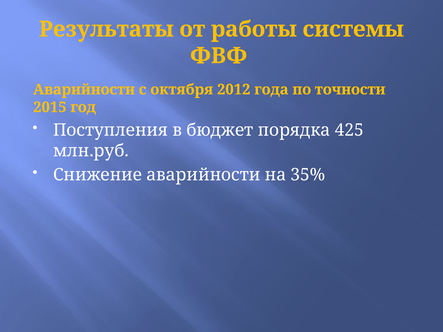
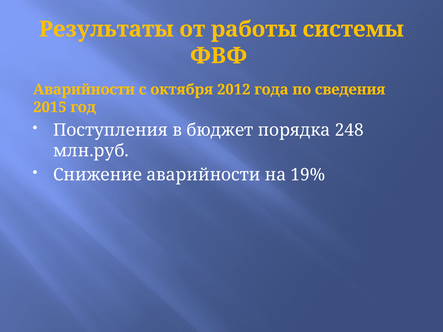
точности: точности -> сведения
425: 425 -> 248
35%: 35% -> 19%
